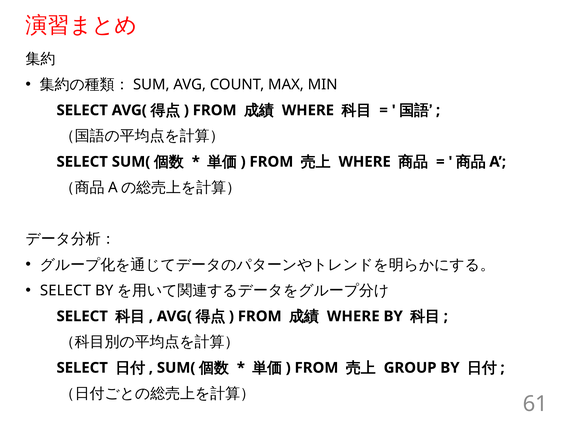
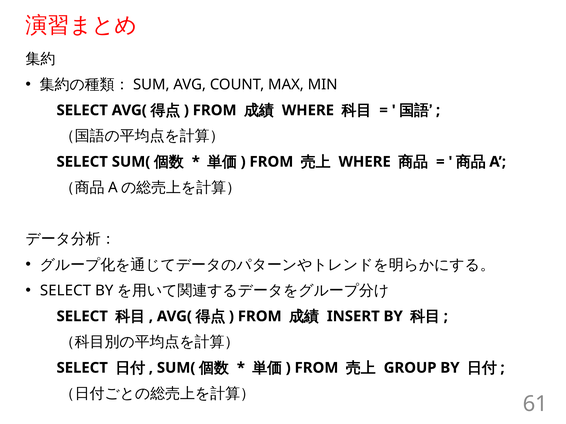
WHERE at (353, 317): WHERE -> INSERT
